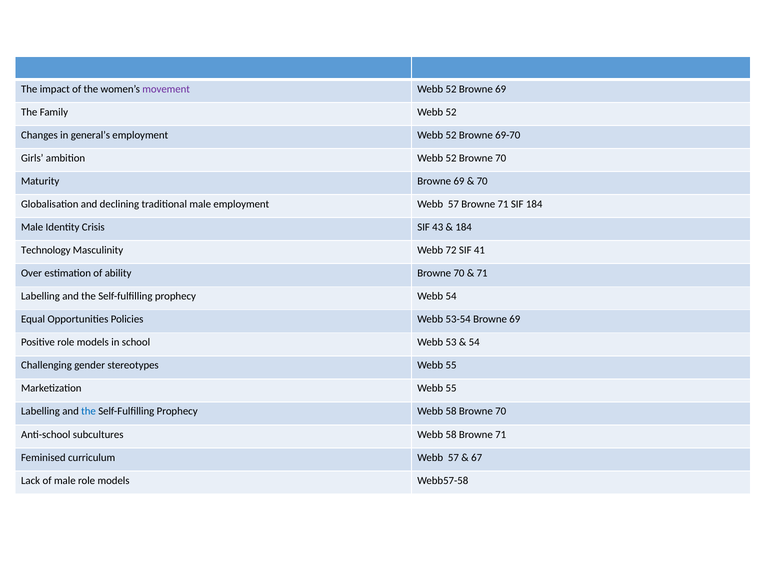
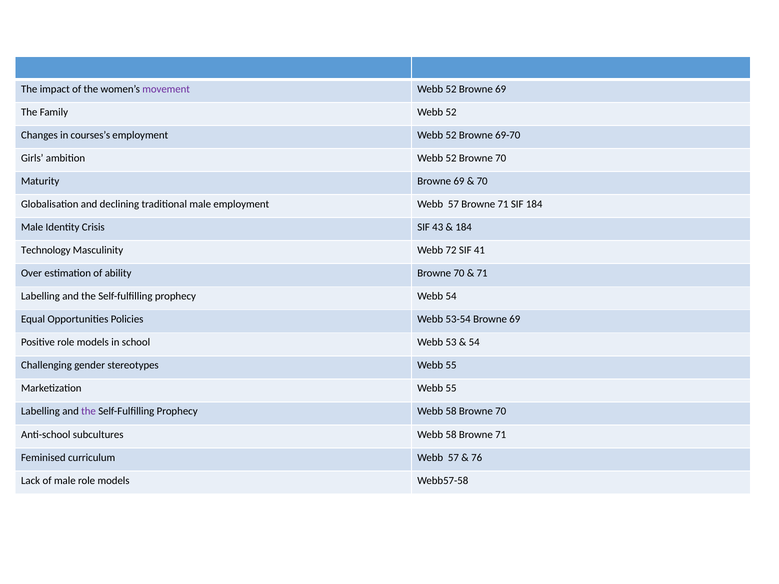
general’s: general’s -> courses’s
the at (89, 412) colour: blue -> purple
67: 67 -> 76
